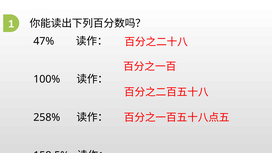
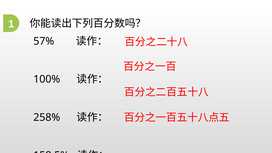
47%: 47% -> 57%
